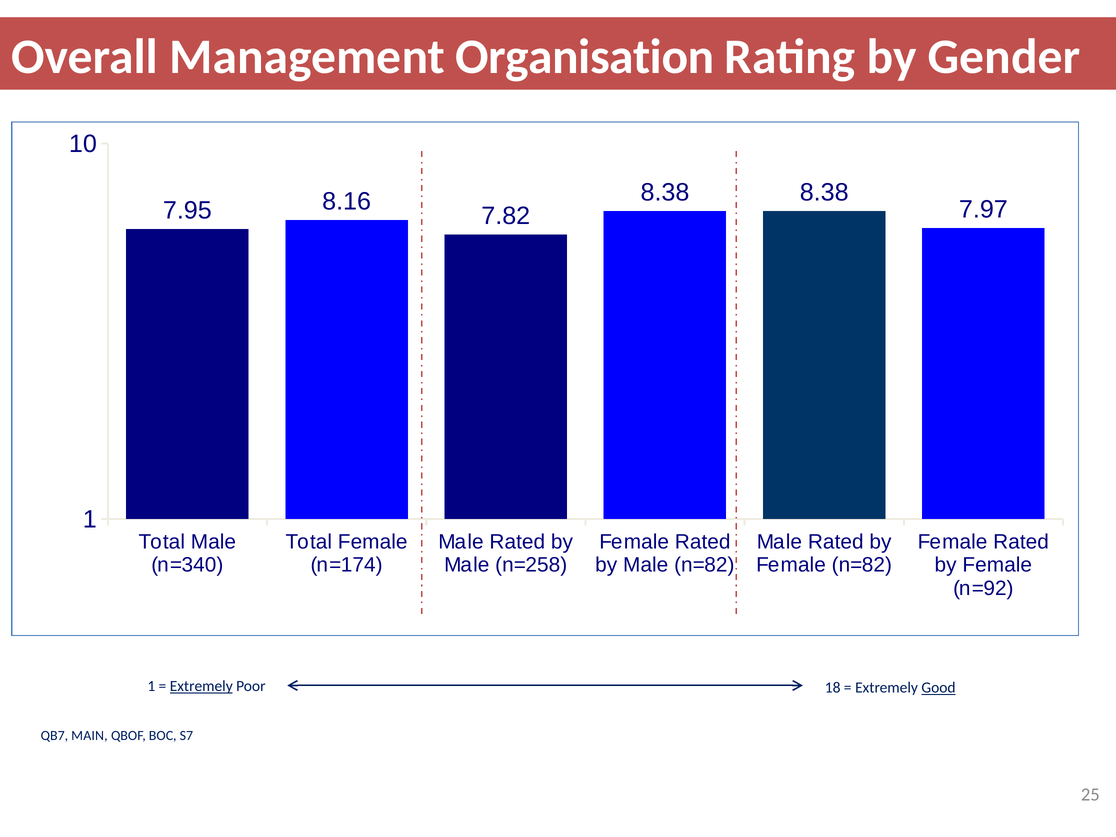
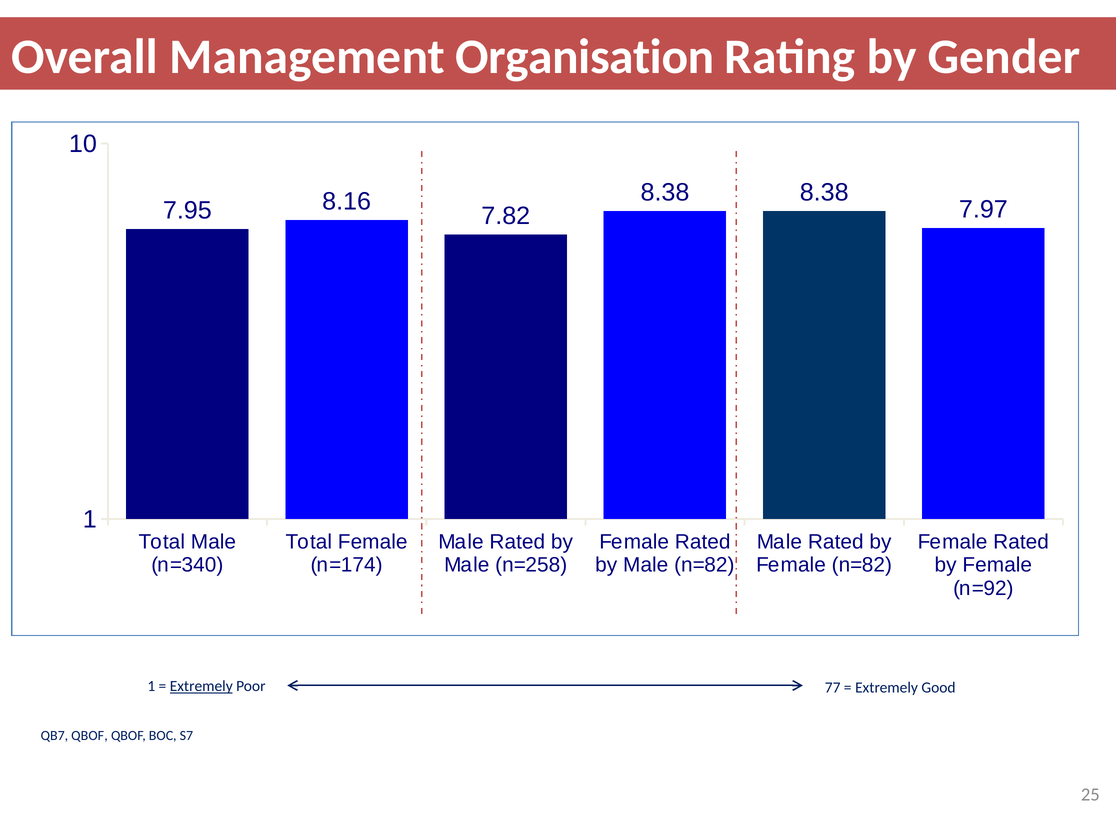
18: 18 -> 77
Good underline: present -> none
QB7 MAIN: MAIN -> QBOF
